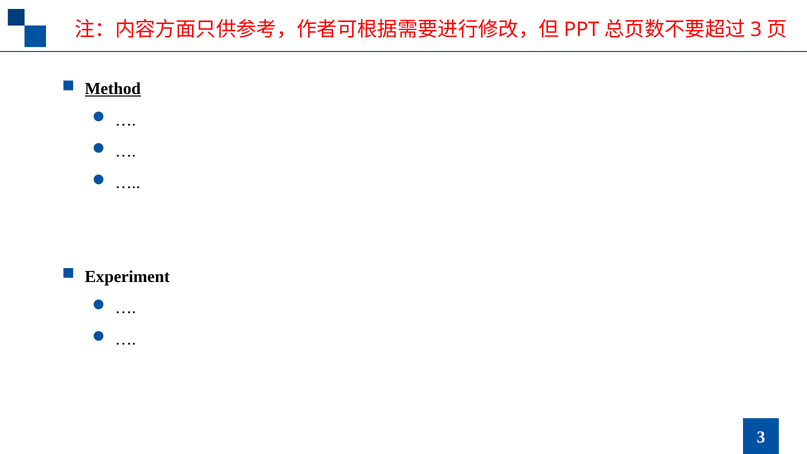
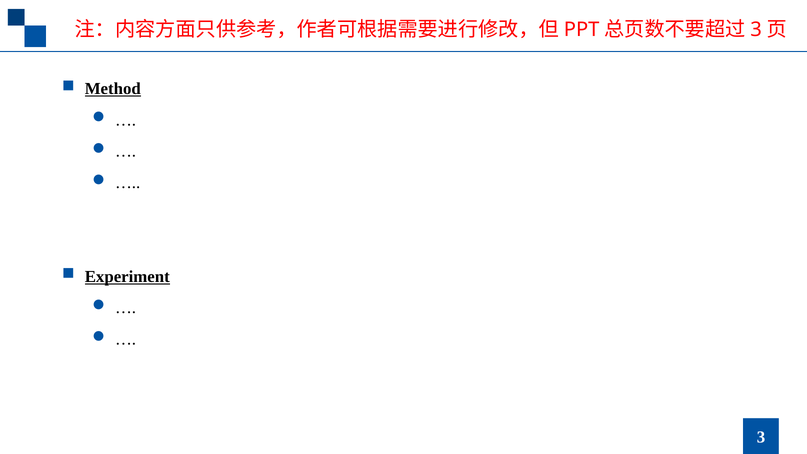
Experiment underline: none -> present
